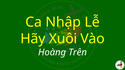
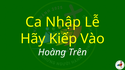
Xuôi: Xuôi -> Kiếp
